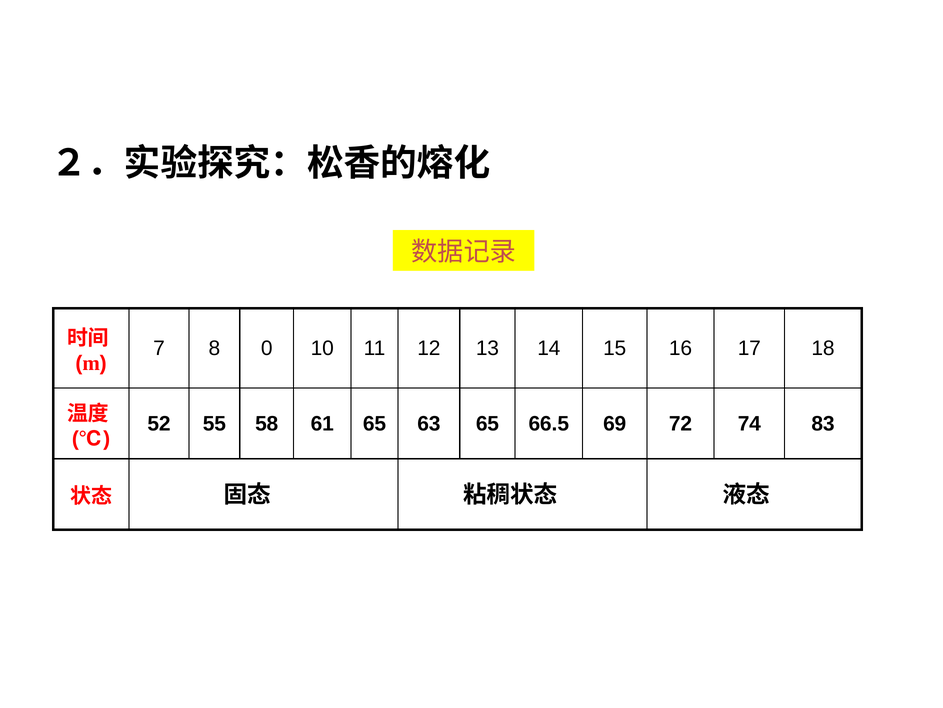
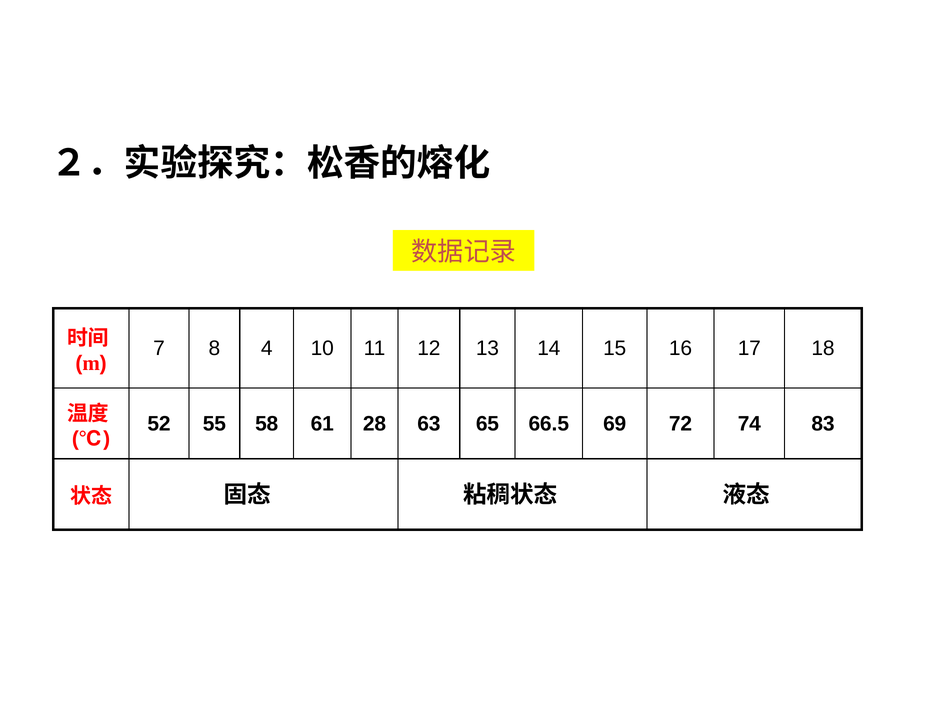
0: 0 -> 4
61 65: 65 -> 28
